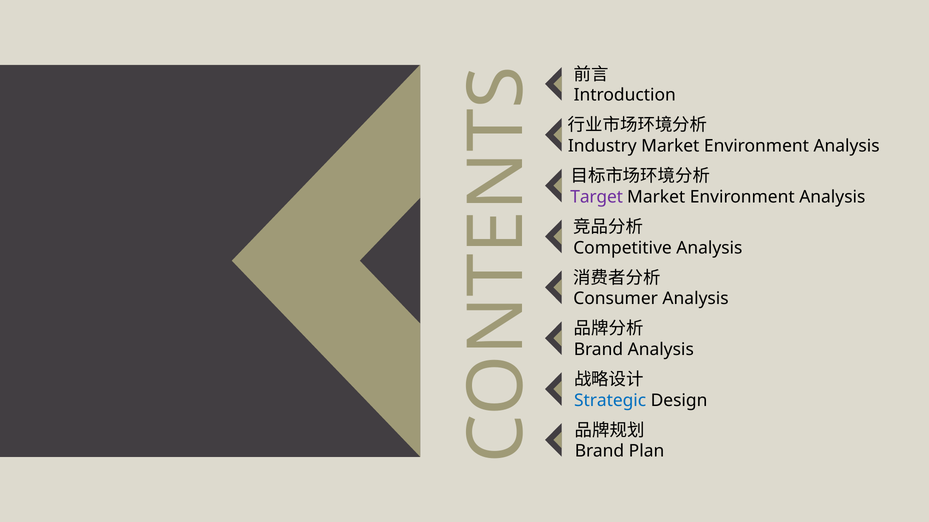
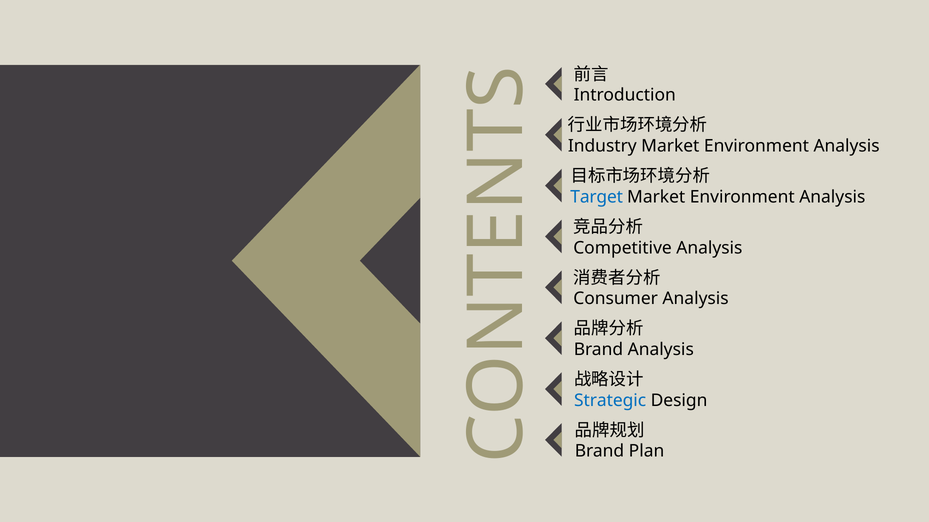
Target colour: purple -> blue
